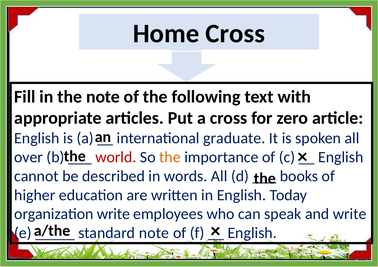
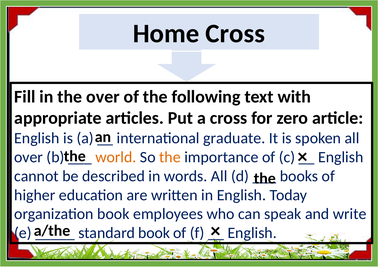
the note: note -> over
world colour: red -> orange
organization write: write -> book
standard note: note -> book
